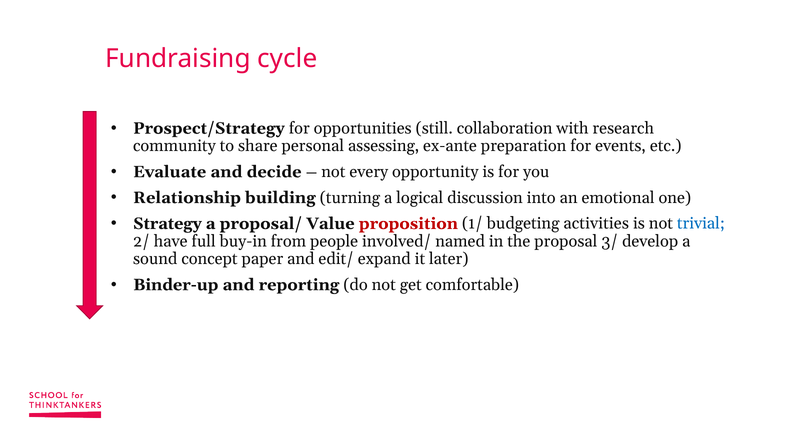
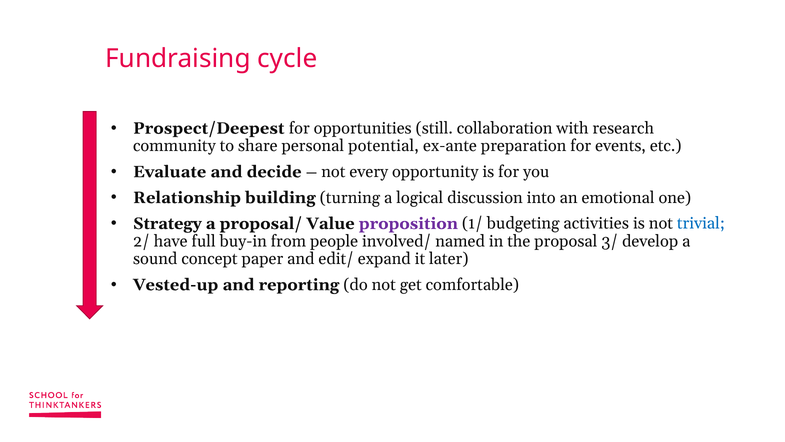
Prospect/Strategy: Prospect/Strategy -> Prospect/Deepest
assessing: assessing -> potential
proposition colour: red -> purple
Binder-up: Binder-up -> Vested-up
